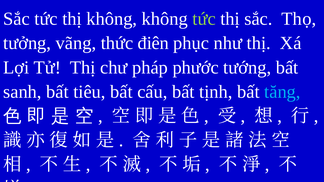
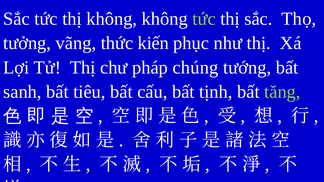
điên: điên -> kiến
phước: phước -> chúng
tăng colour: light blue -> light green
